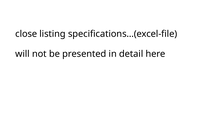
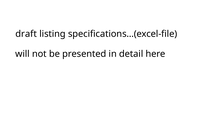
close: close -> draft
